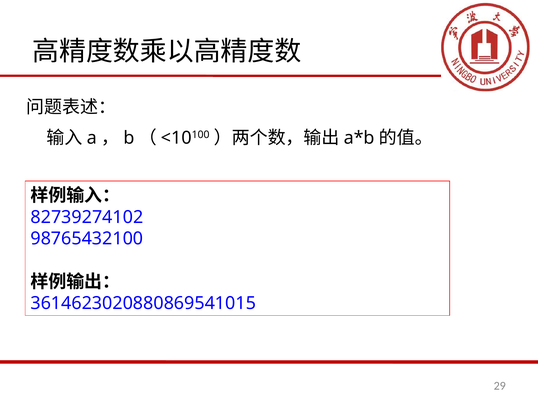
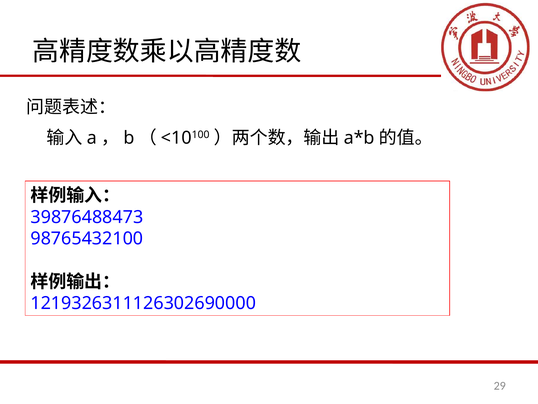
82739274102: 82739274102 -> 39876488473
3614623020880869541015: 3614623020880869541015 -> 1219326311126302690000
